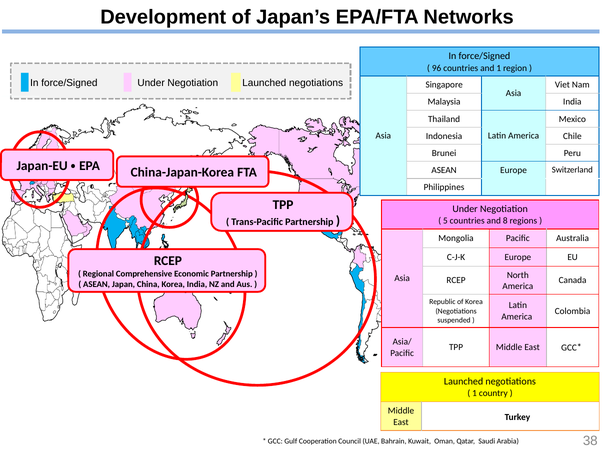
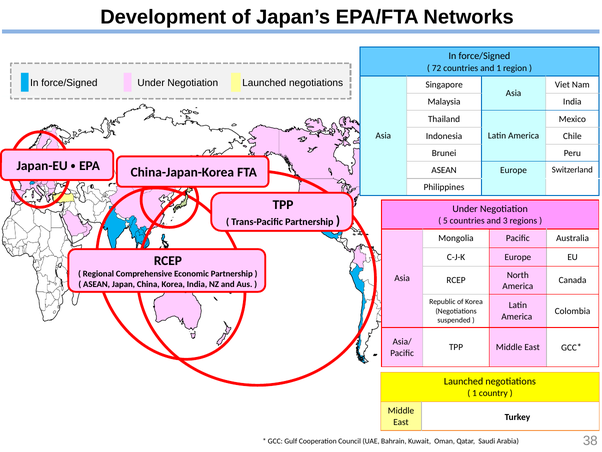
96: 96 -> 72
8: 8 -> 3
